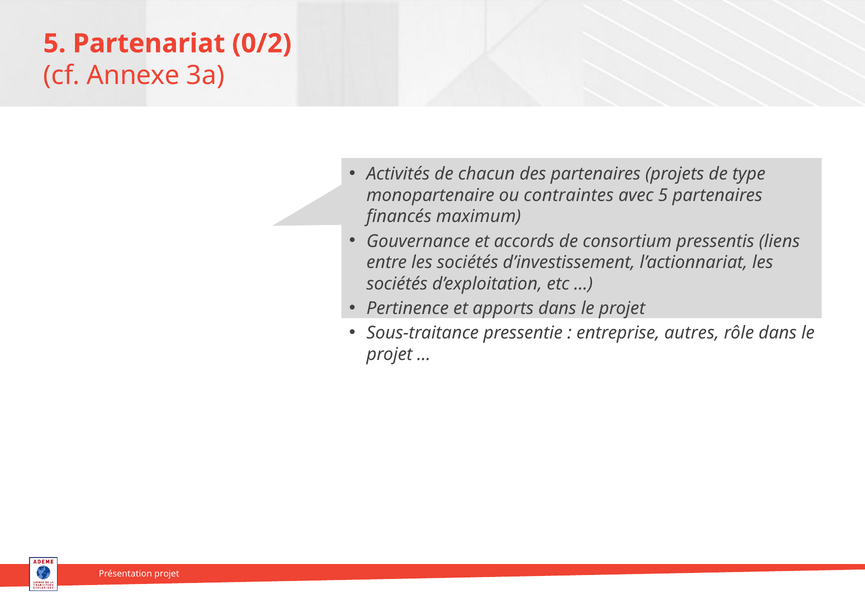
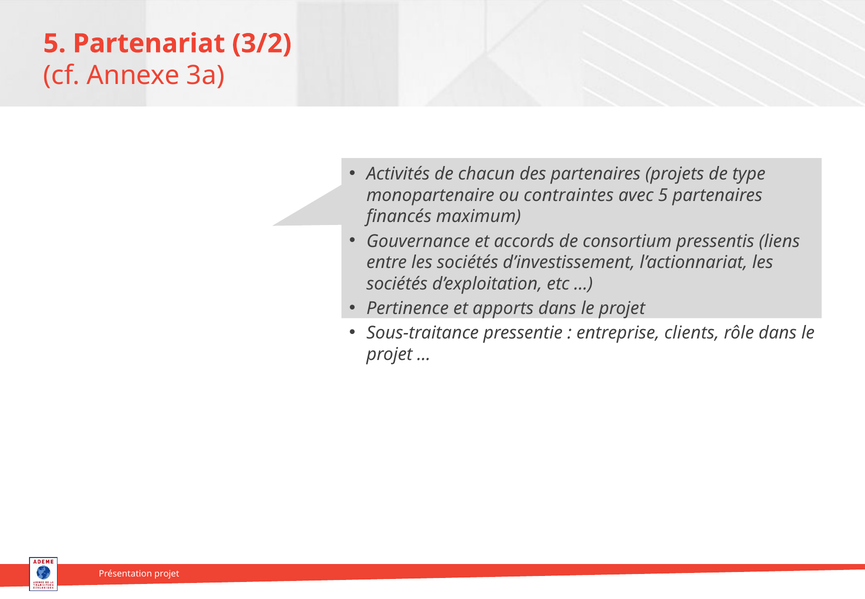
0/2: 0/2 -> 3/2
autres: autres -> clients
